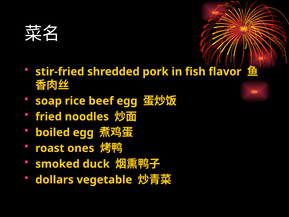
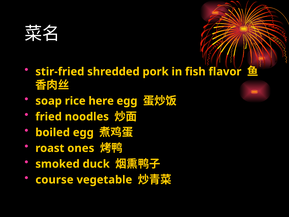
beef: beef -> here
dollars: dollars -> course
